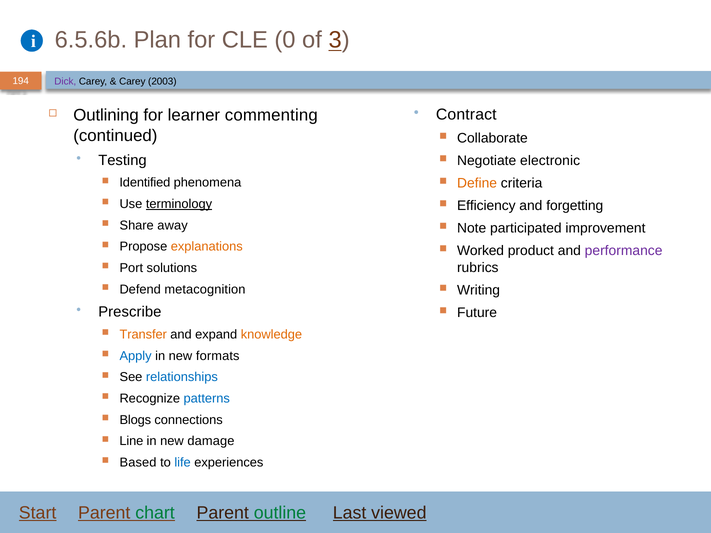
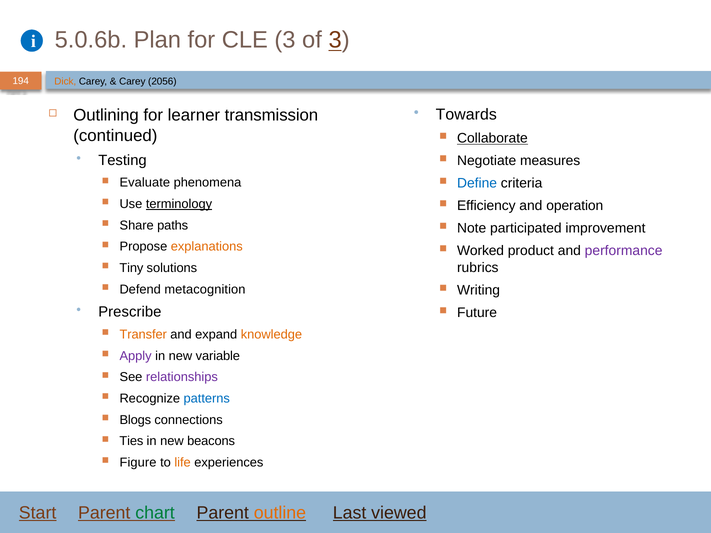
6.5.6b: 6.5.6b -> 5.0.6b
CLE 0: 0 -> 3
Dick colour: purple -> orange
2003: 2003 -> 2056
Contract: Contract -> Towards
commenting: commenting -> transmission
Collaborate underline: none -> present
electronic: electronic -> measures
Identified: Identified -> Evaluate
Define colour: orange -> blue
forgetting: forgetting -> operation
away: away -> paths
Port: Port -> Tiny
Apply colour: blue -> purple
formats: formats -> variable
relationships colour: blue -> purple
Line: Line -> Ties
damage: damage -> beacons
Based: Based -> Figure
life colour: blue -> orange
outline colour: green -> orange
